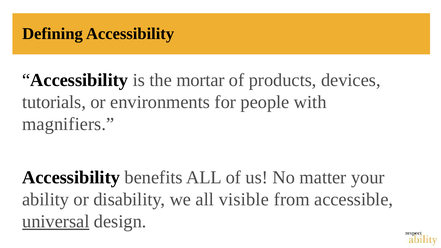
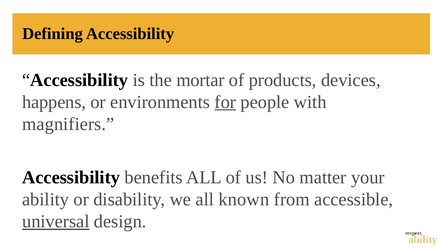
tutorials: tutorials -> happens
for underline: none -> present
visible: visible -> known
